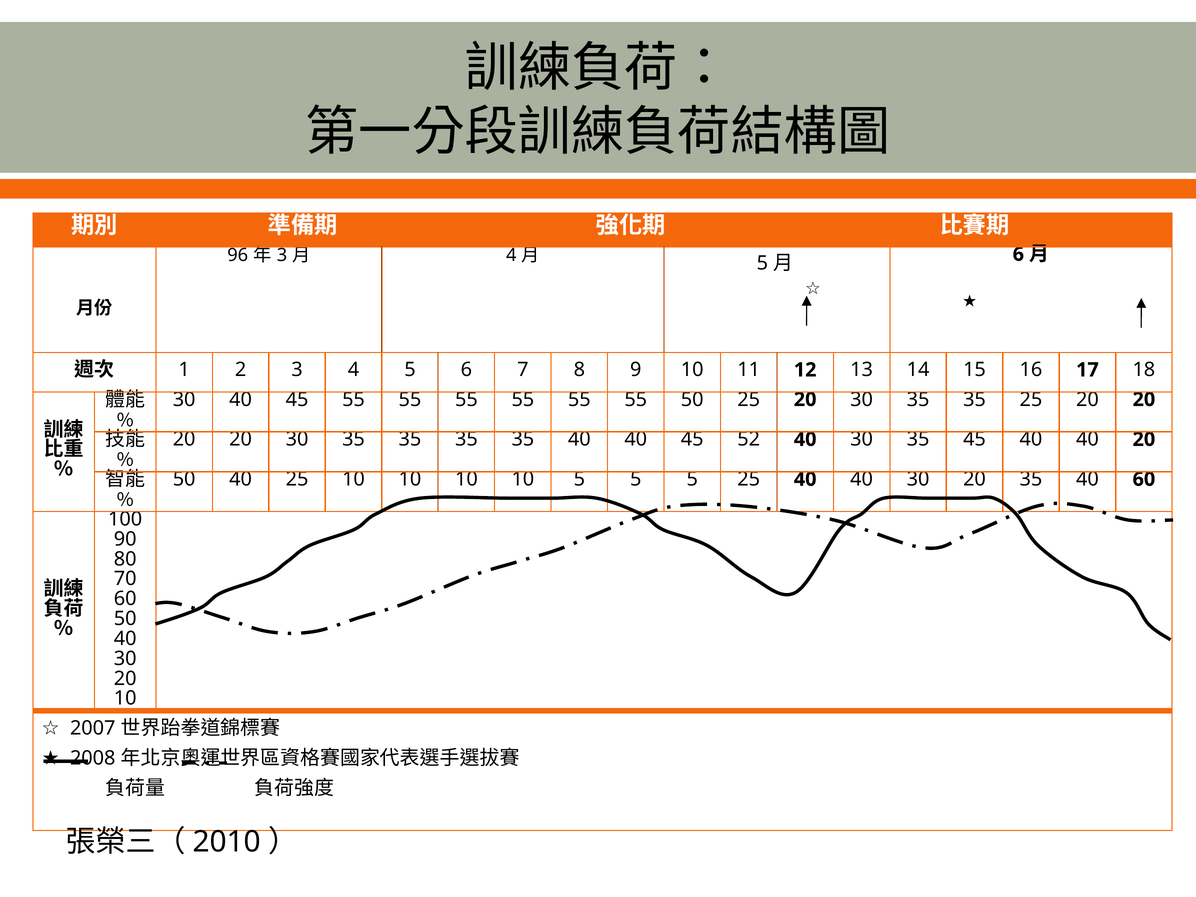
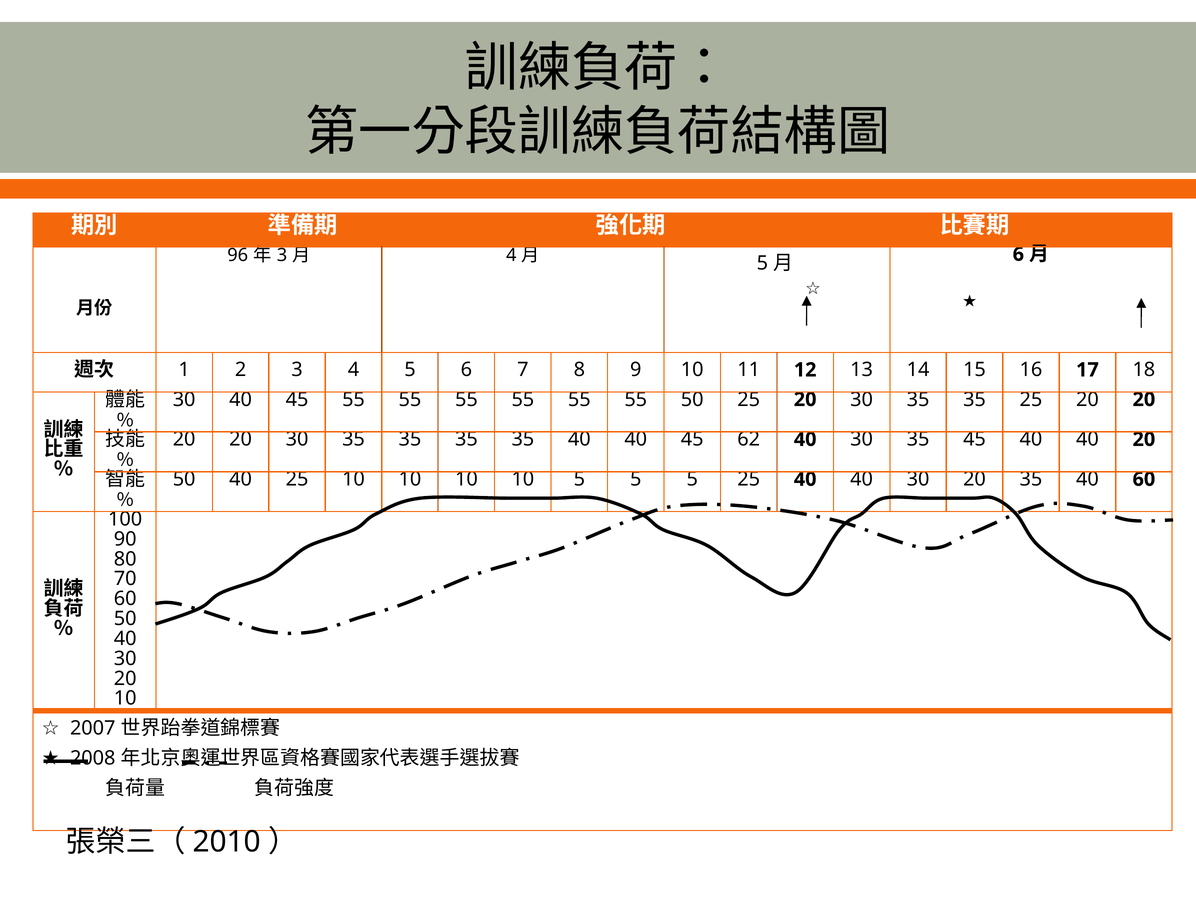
52: 52 -> 62
